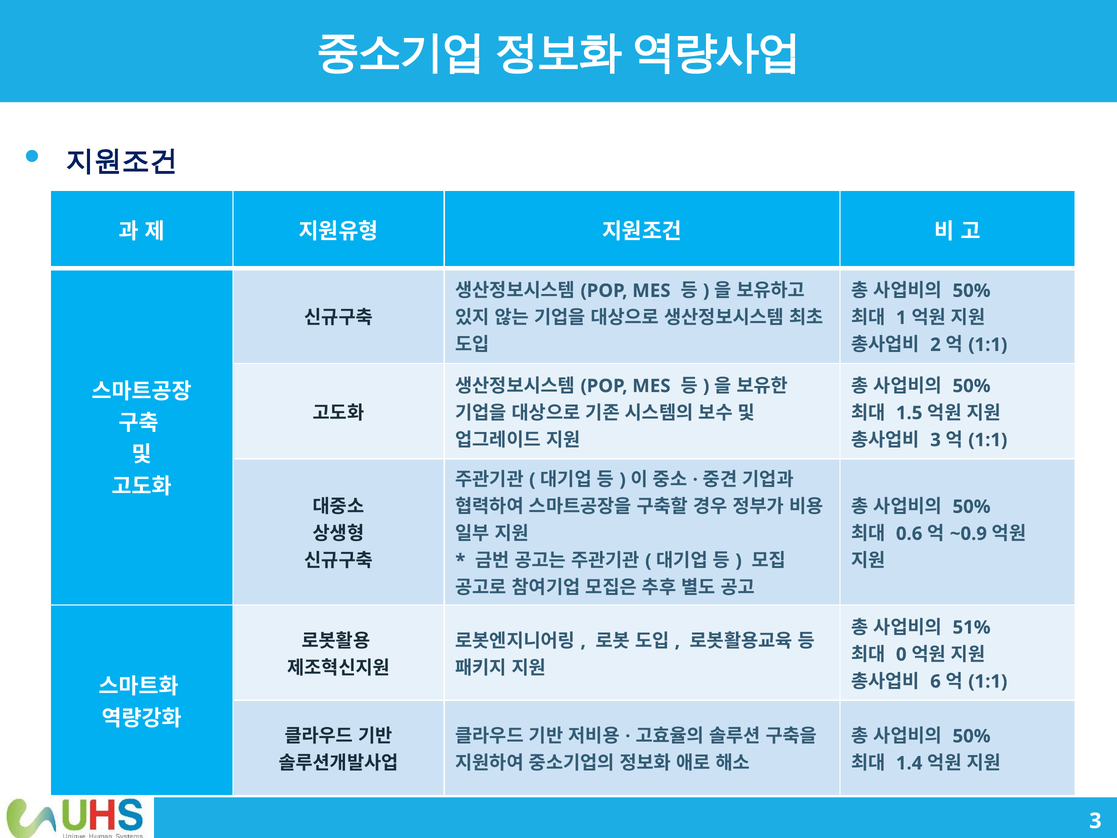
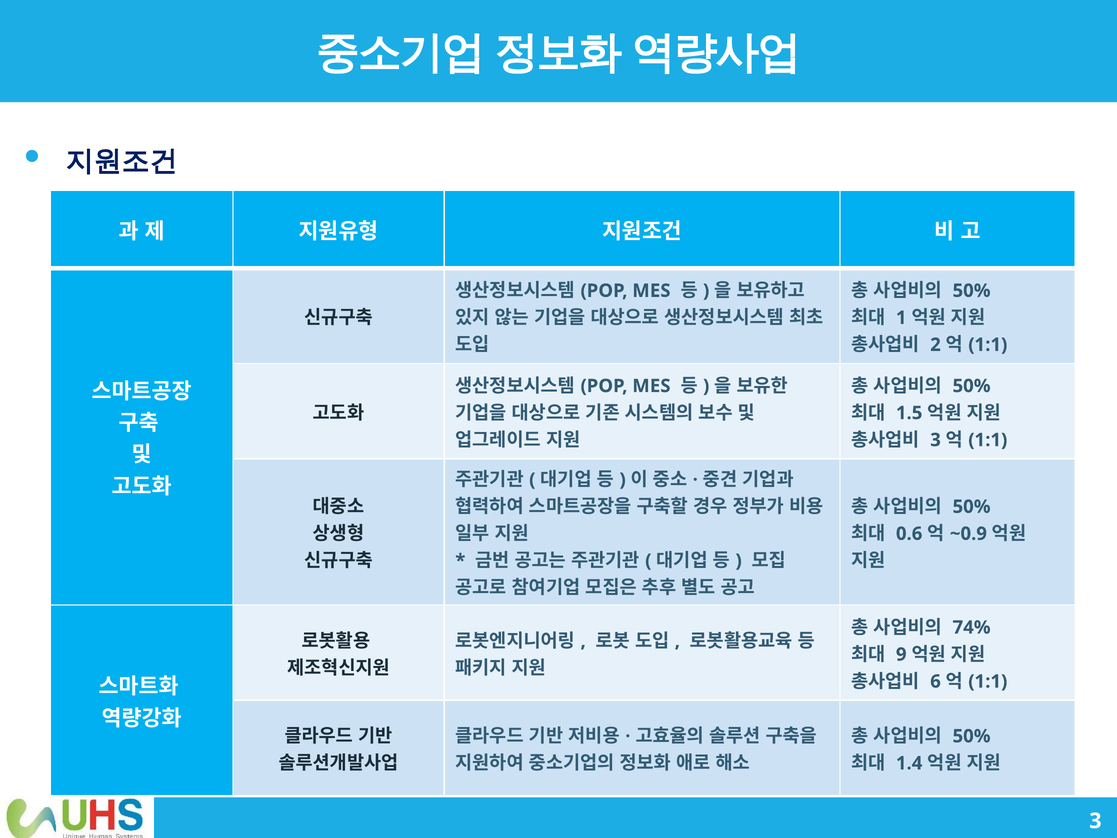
51%: 51% -> 74%
0: 0 -> 9
